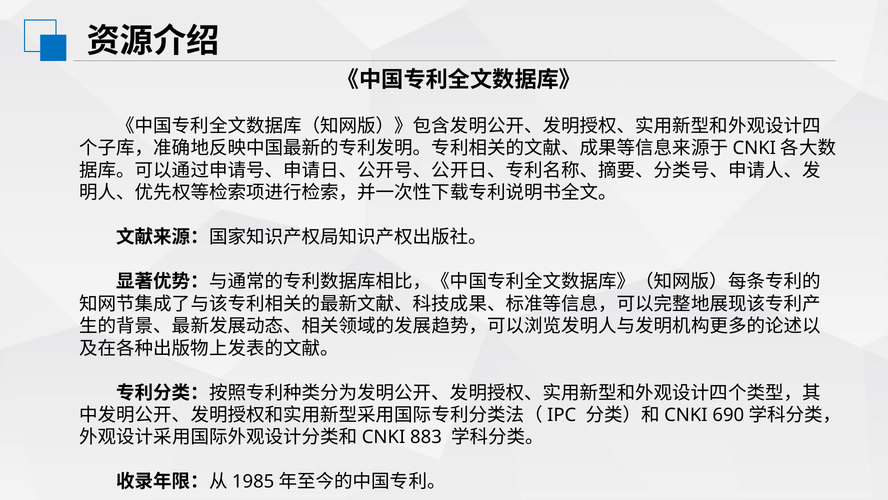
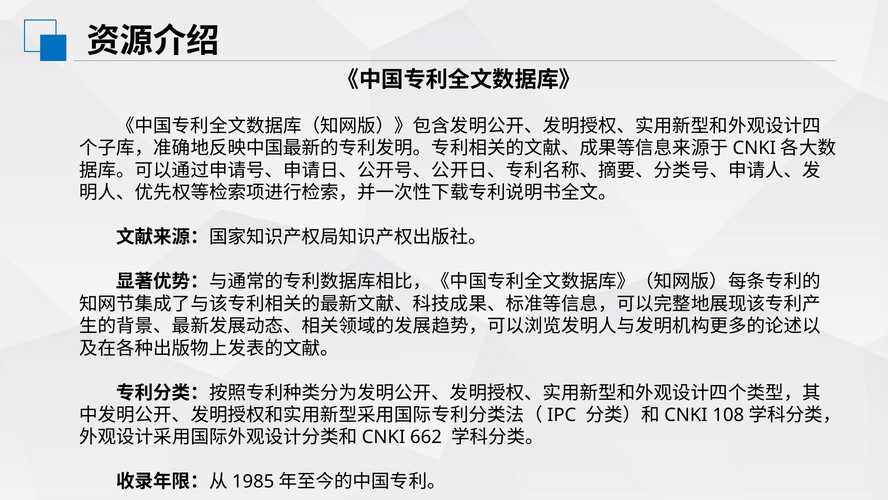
690: 690 -> 108
883: 883 -> 662
